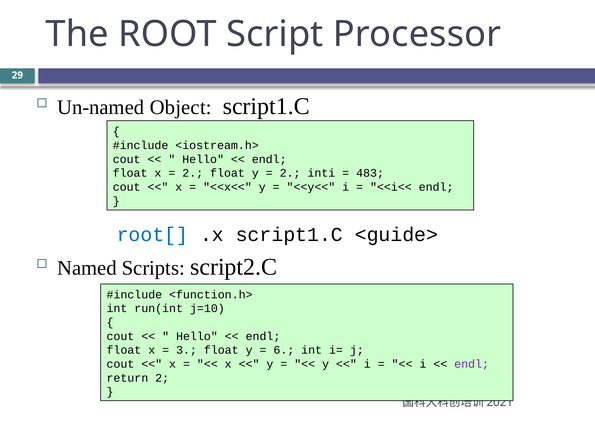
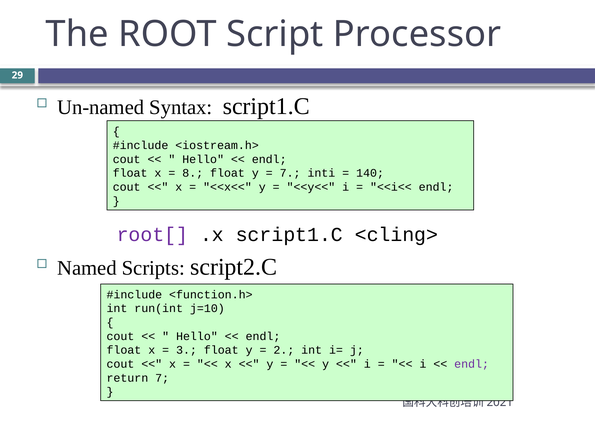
Object: Object -> Syntax
2 at (193, 173): 2 -> 8
2 at (290, 173): 2 -> 7
483: 483 -> 140
root[ colour: blue -> purple
<guide>: <guide> -> <cling>
6: 6 -> 2
return 2: 2 -> 7
